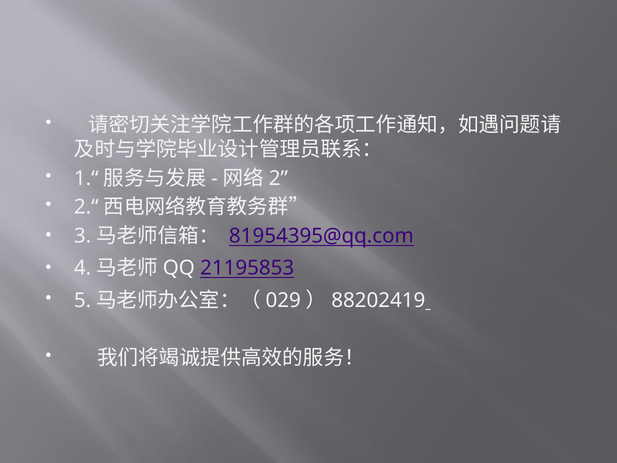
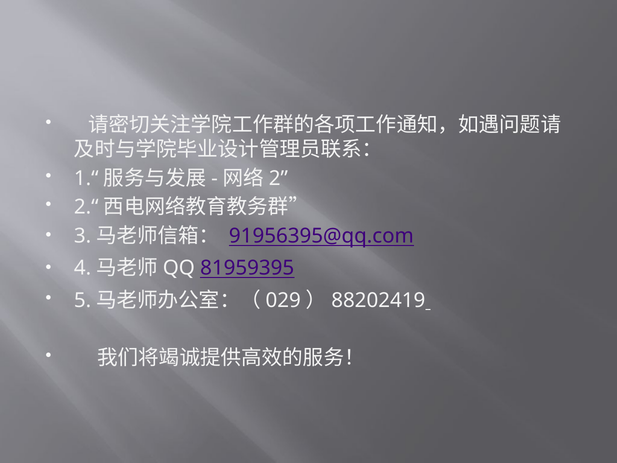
81954395@qq.com: 81954395@qq.com -> 91956395@qq.com
21195853: 21195853 -> 81959395
